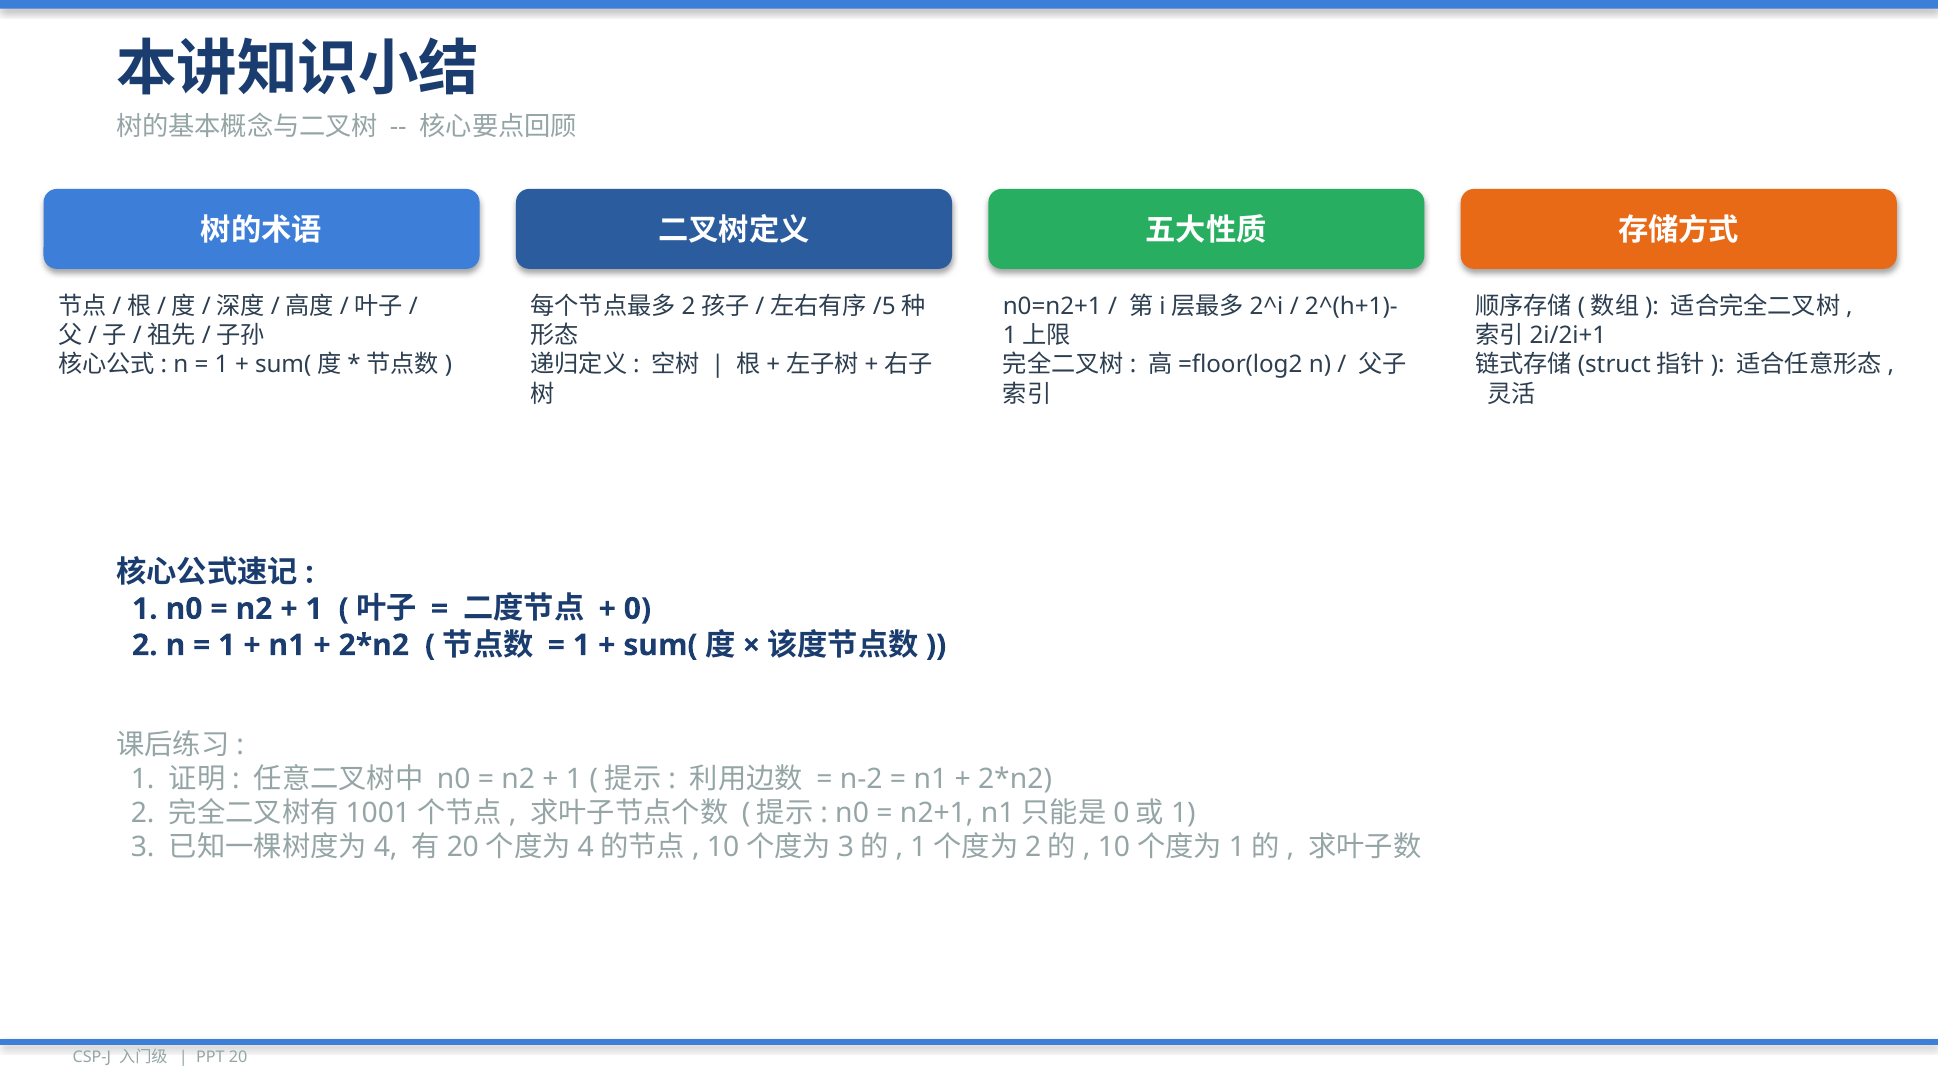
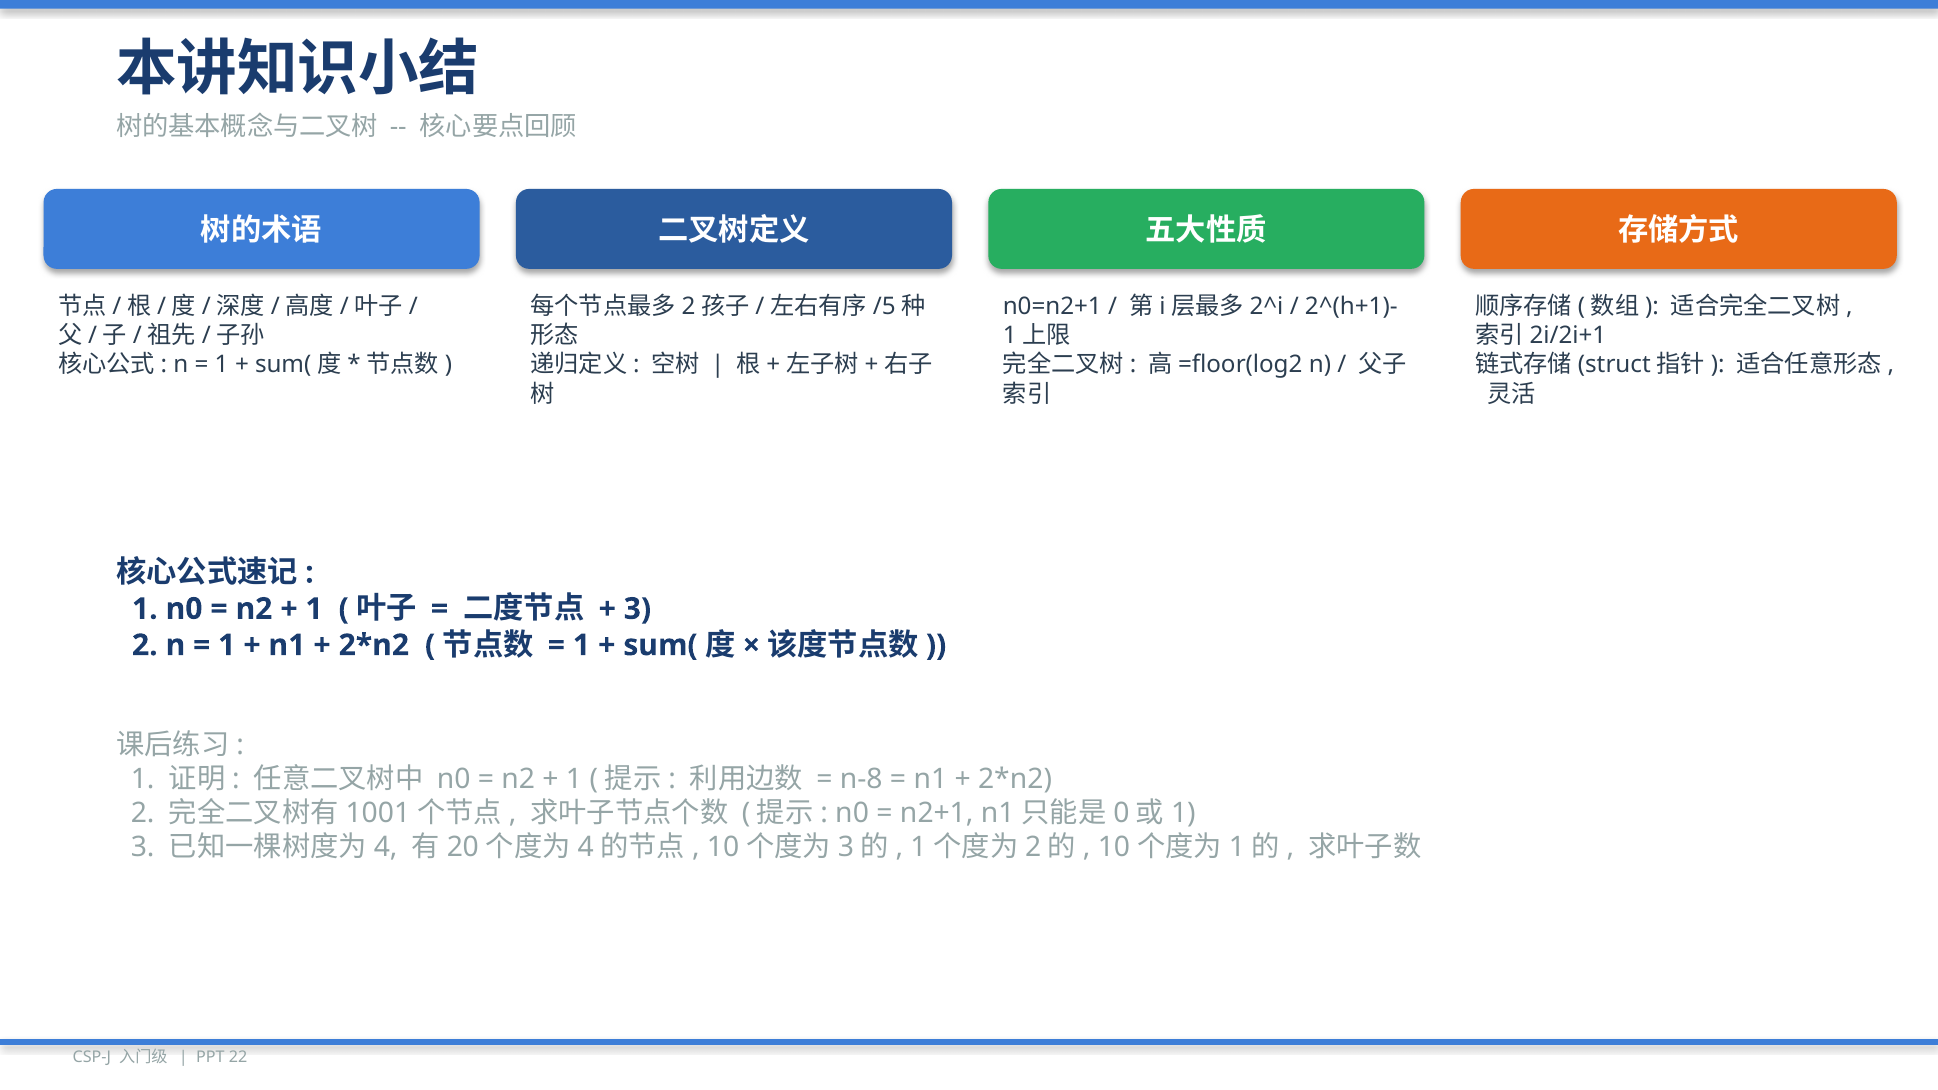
0 at (637, 609): 0 -> 3
n-2: n-2 -> n-8
20: 20 -> 22
